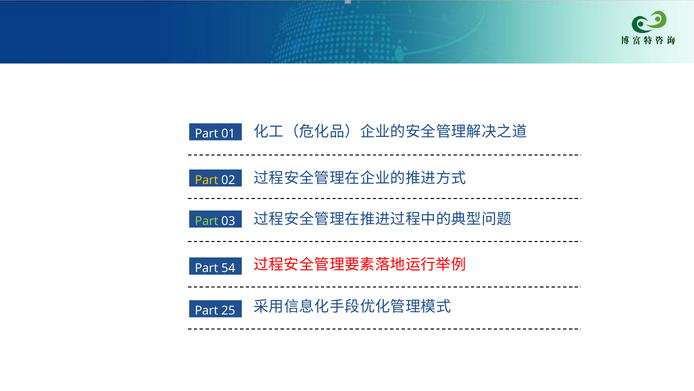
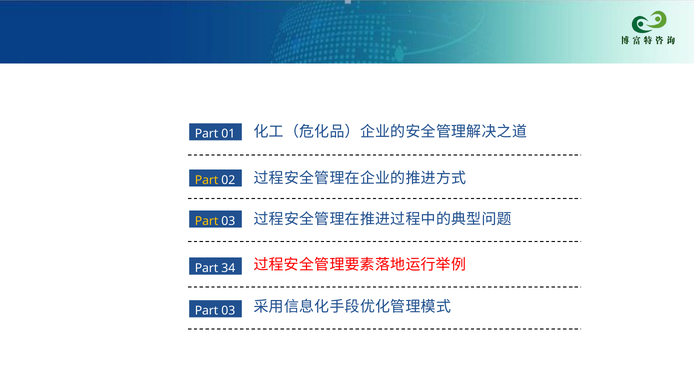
Part at (207, 221) colour: light green -> yellow
54: 54 -> 34
25 at (228, 311): 25 -> 03
